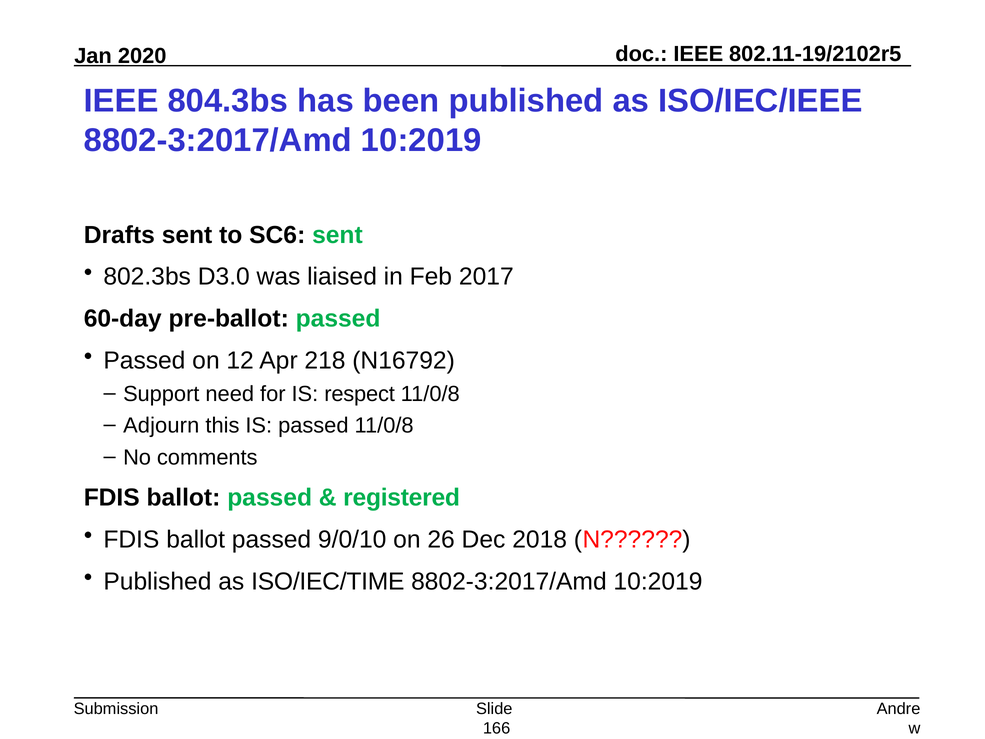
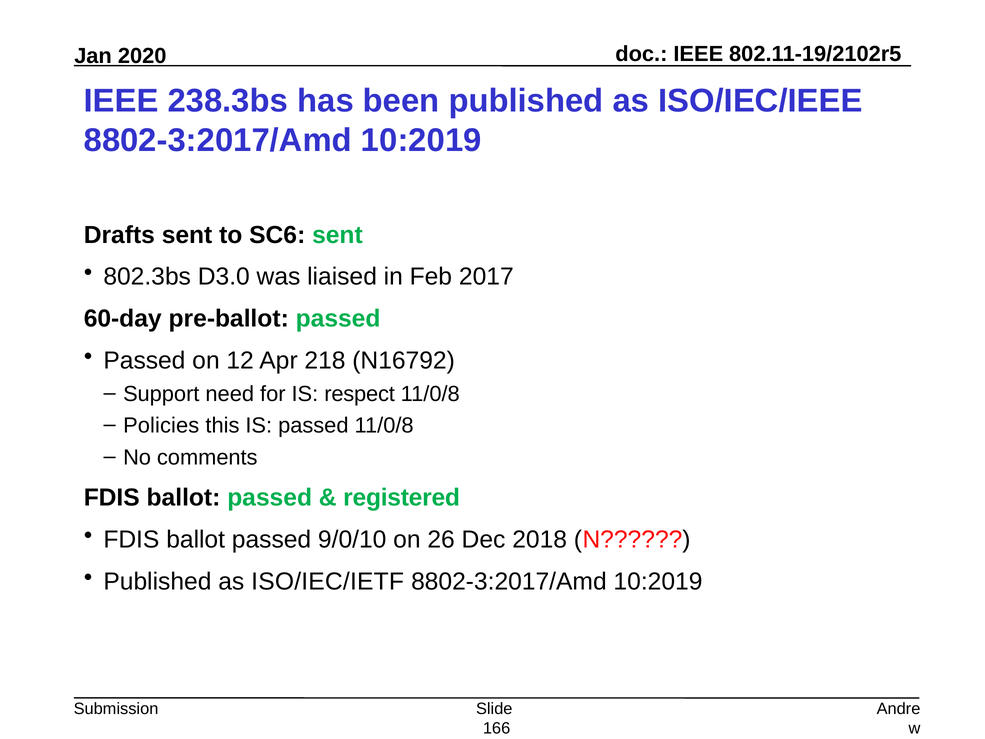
804.3bs: 804.3bs -> 238.3bs
Adjourn: Adjourn -> Policies
ISO/IEC/TIME: ISO/IEC/TIME -> ISO/IEC/IETF
